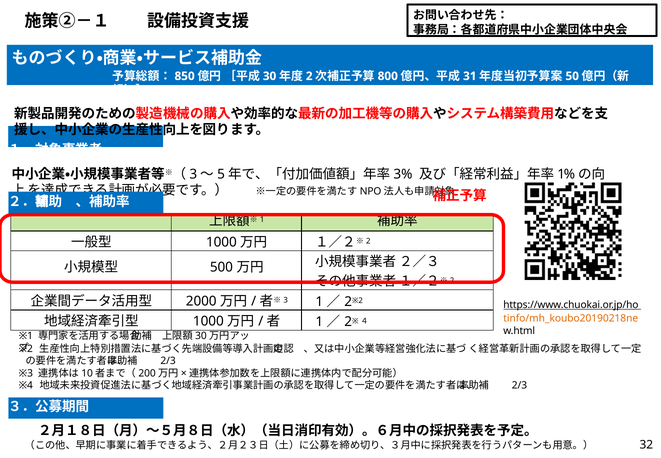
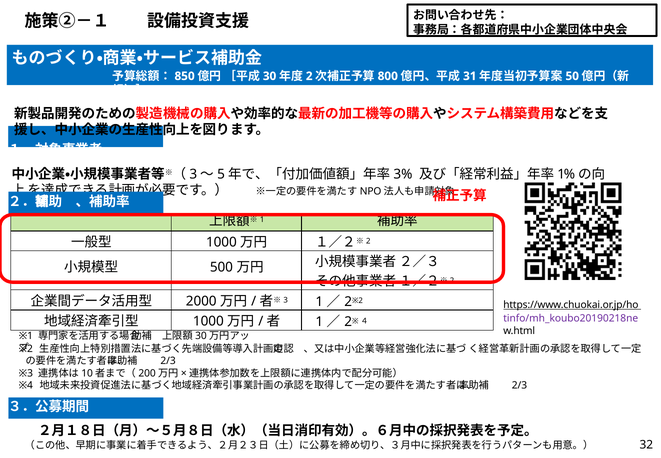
tinfo/mh_koubo20190218ne colour: orange -> purple
